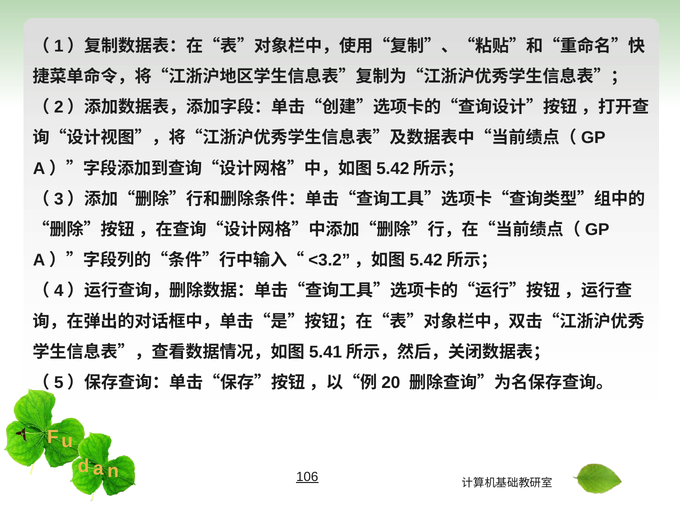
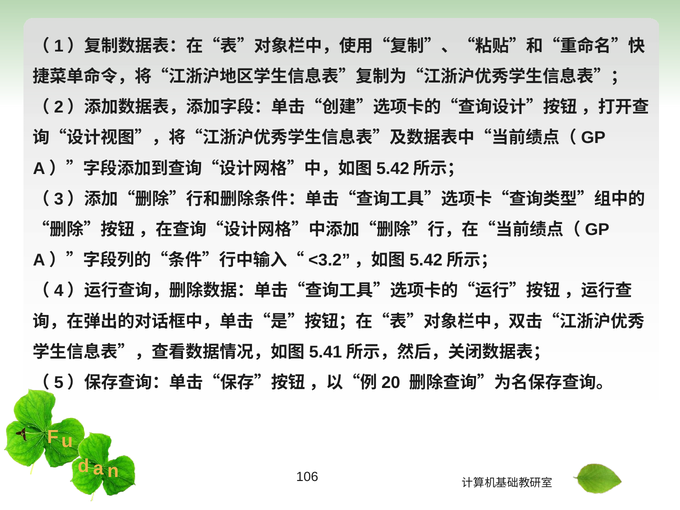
106 underline: present -> none
